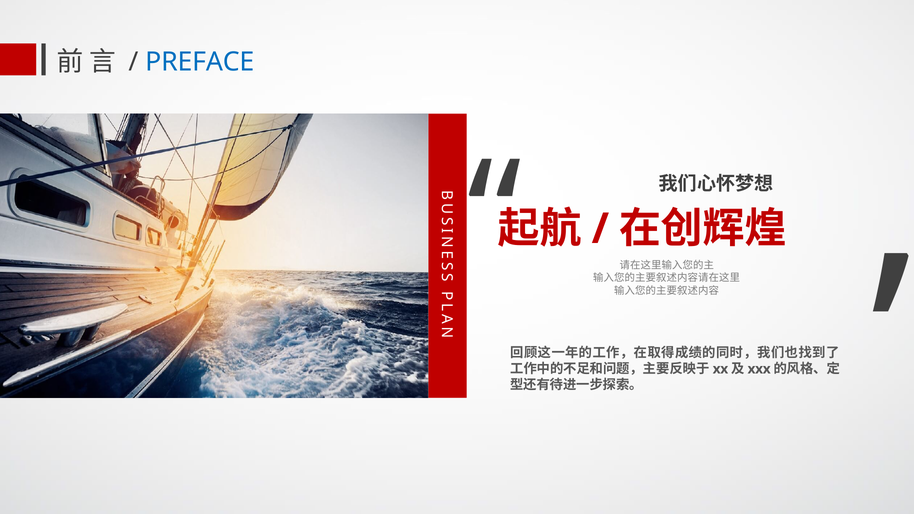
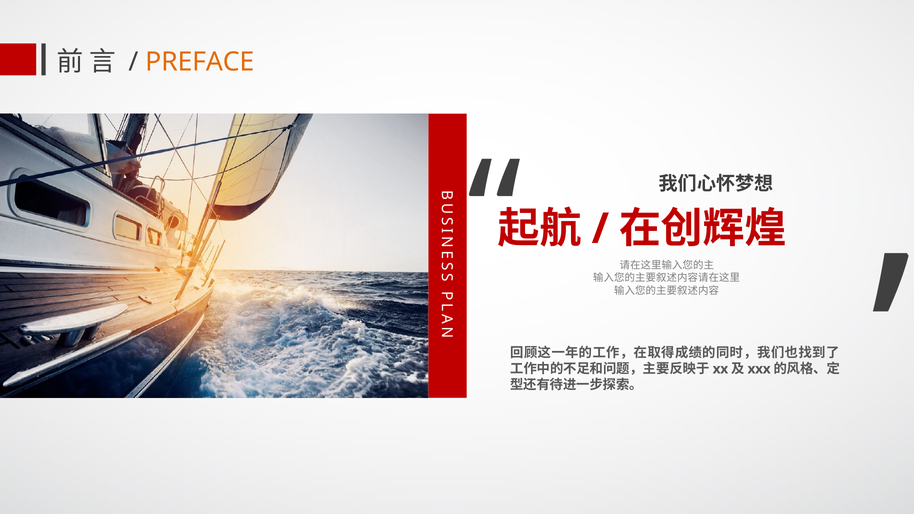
PREFACE colour: blue -> orange
